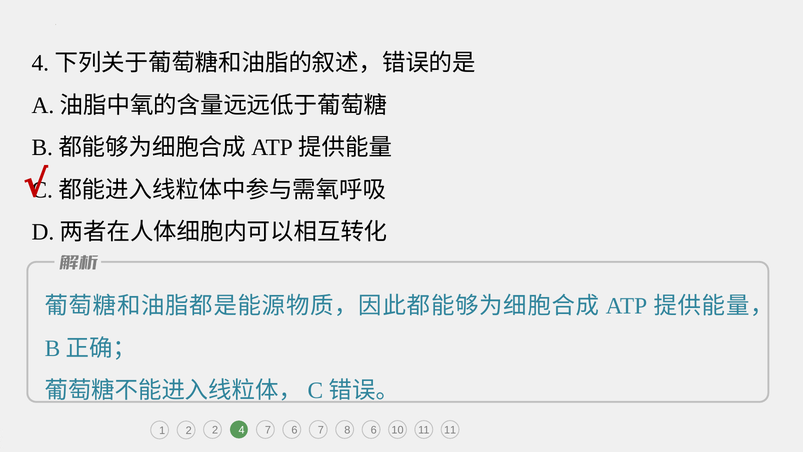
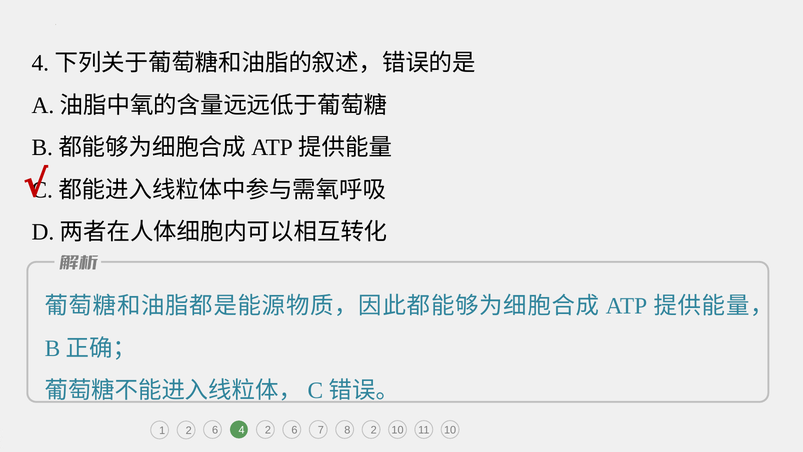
1 2 2: 2 -> 6
4 7: 7 -> 2
8 6: 6 -> 2
11 11: 11 -> 10
